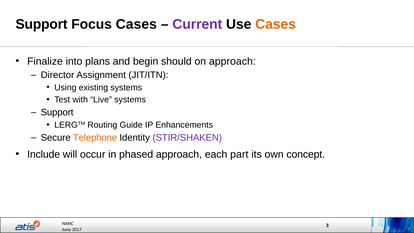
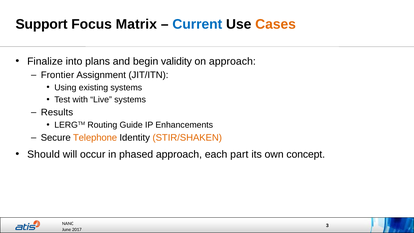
Focus Cases: Cases -> Matrix
Current colour: purple -> blue
should: should -> validity
Director: Director -> Frontier
Support at (57, 112): Support -> Results
STIR/SHAKEN colour: purple -> orange
Include: Include -> Should
